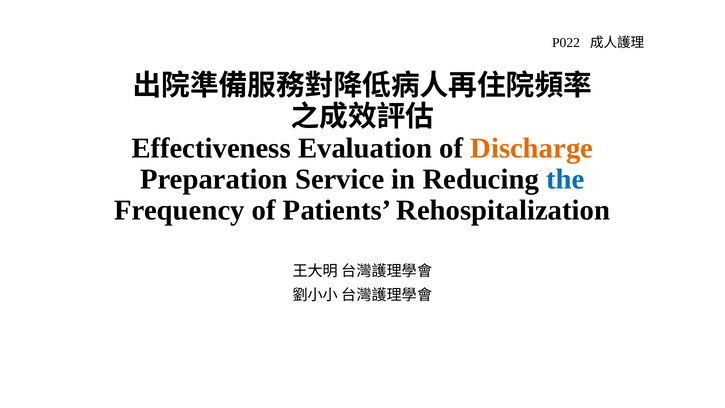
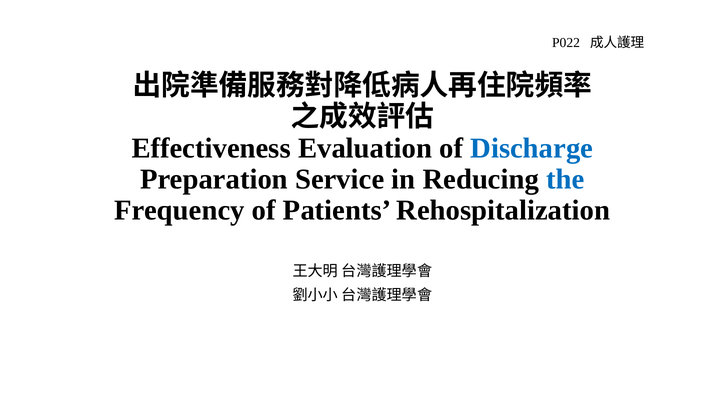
Discharge colour: orange -> blue
